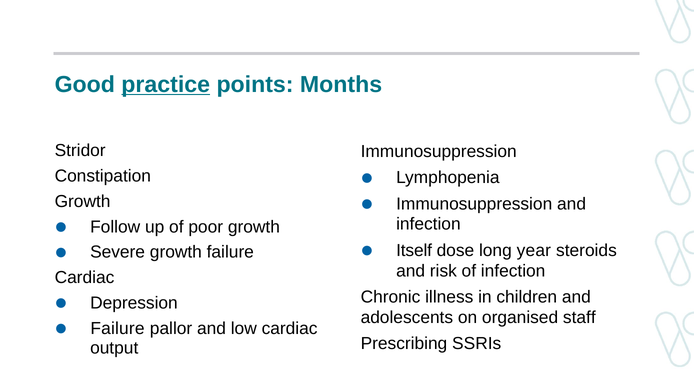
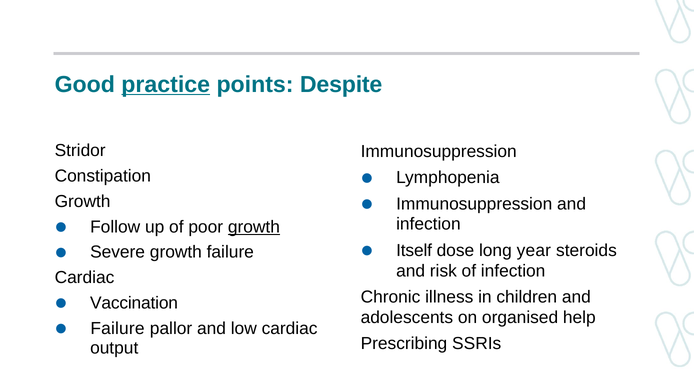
Months: Months -> Despite
growth at (254, 227) underline: none -> present
Depression: Depression -> Vaccination
staff: staff -> help
